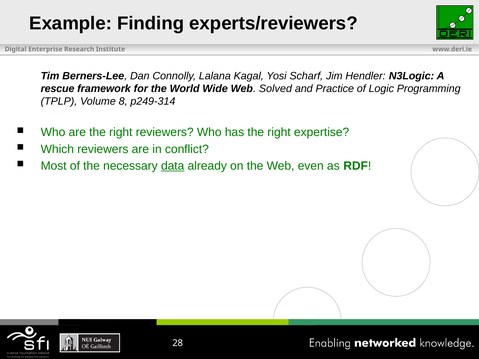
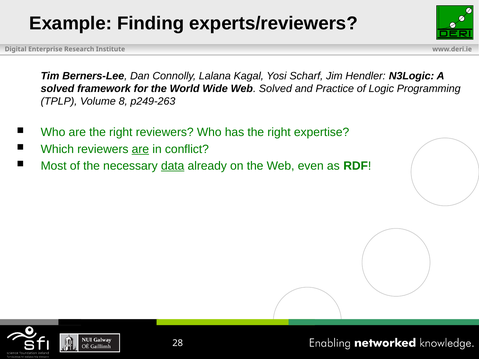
rescue at (58, 89): rescue -> solved
p249-314: p249-314 -> p249-263
are at (140, 149) underline: none -> present
